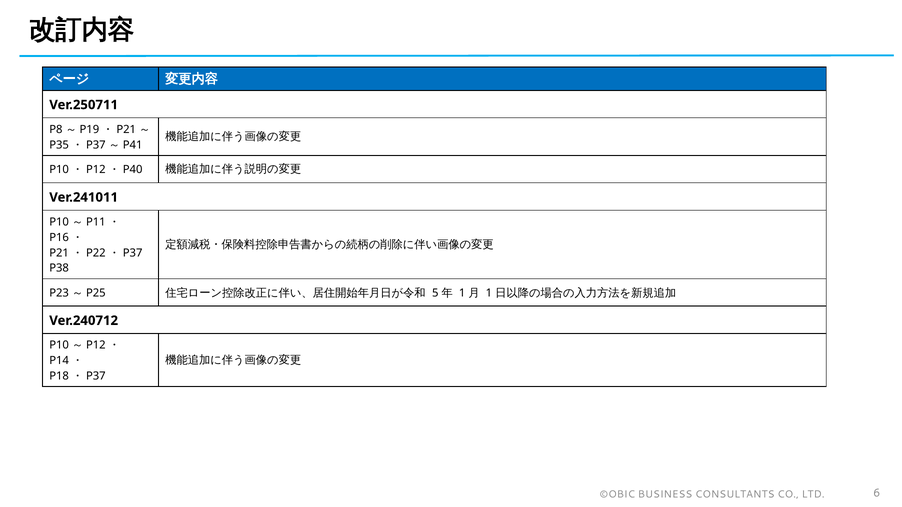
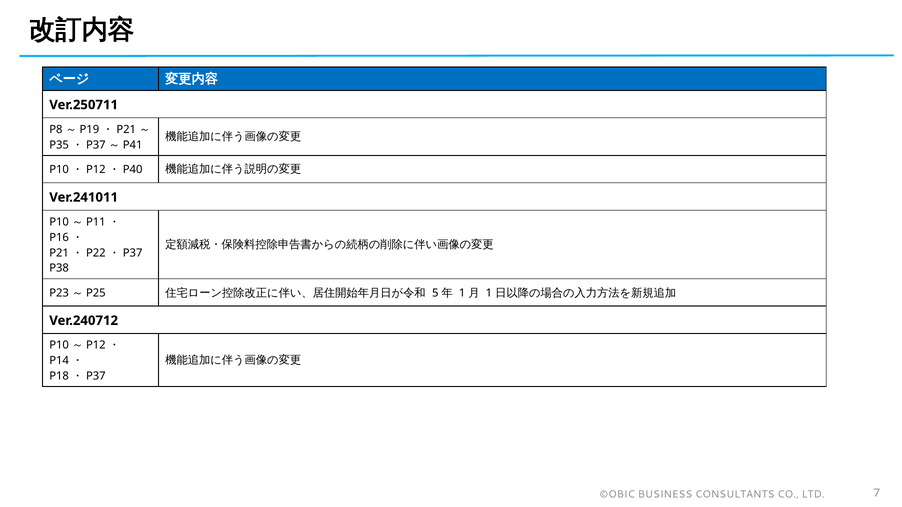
6: 6 -> 7
